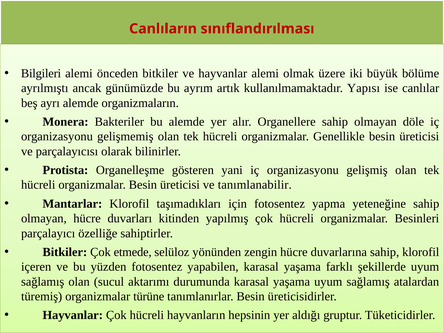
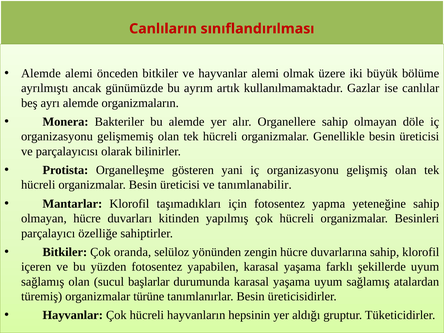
Bilgileri at (41, 73): Bilgileri -> Alemde
Yapısı: Yapısı -> Gazlar
etmede: etmede -> oranda
aktarımı: aktarımı -> başlarlar
